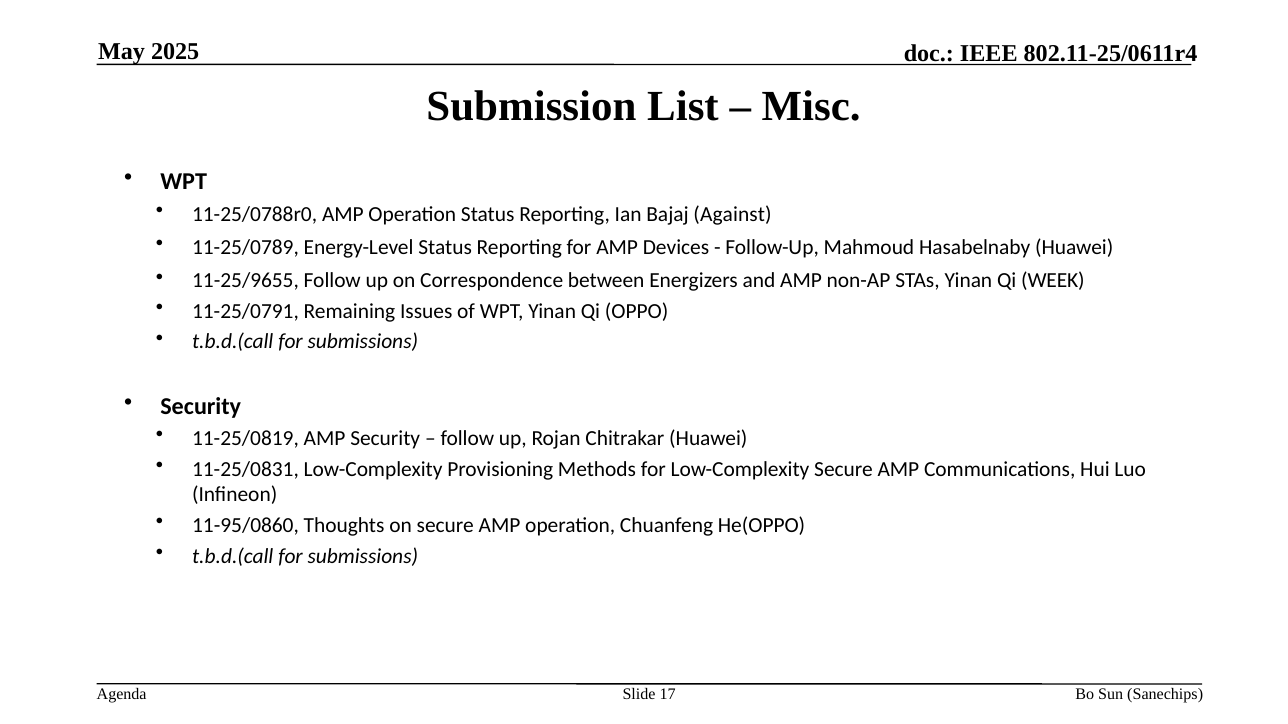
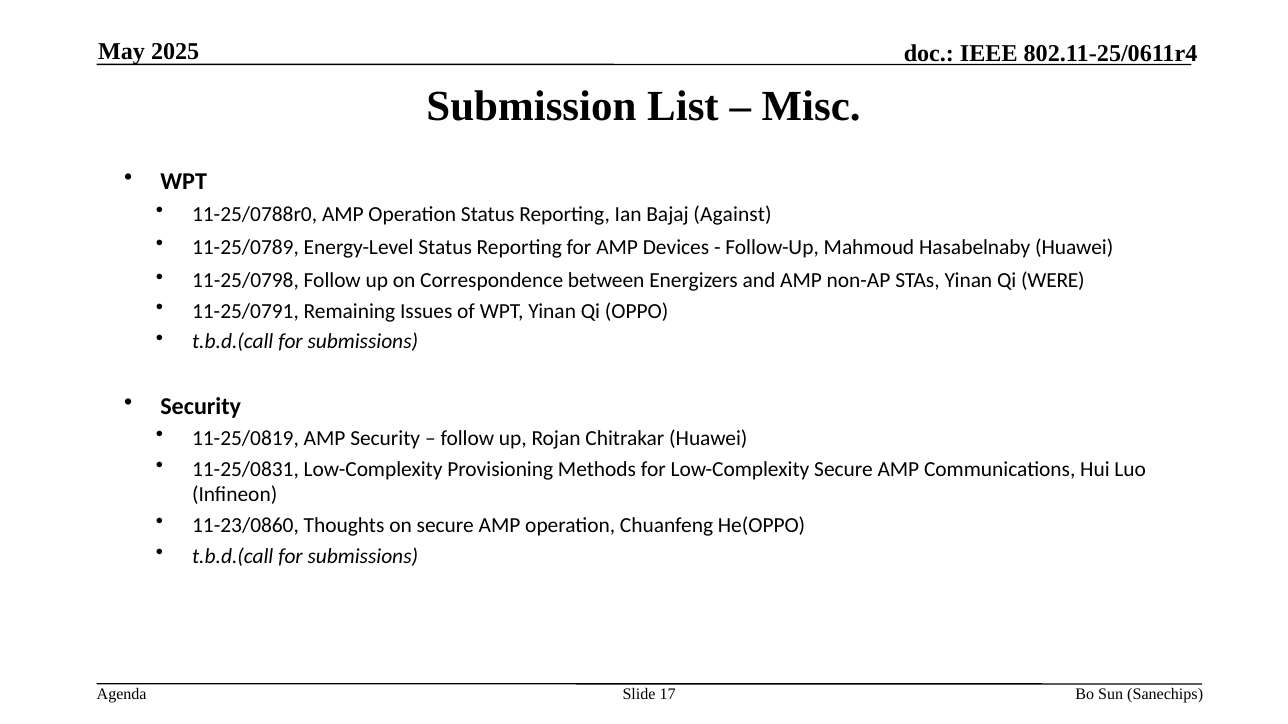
11-25/9655: 11-25/9655 -> 11-25/0798
WEEK: WEEK -> WERE
11-95/0860: 11-95/0860 -> 11-23/0860
